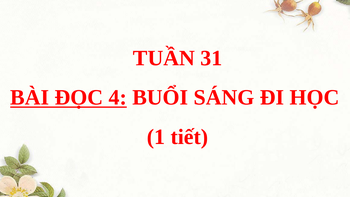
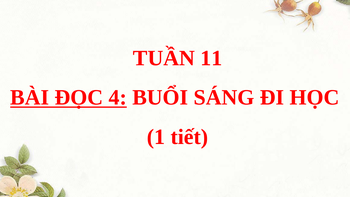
31: 31 -> 11
